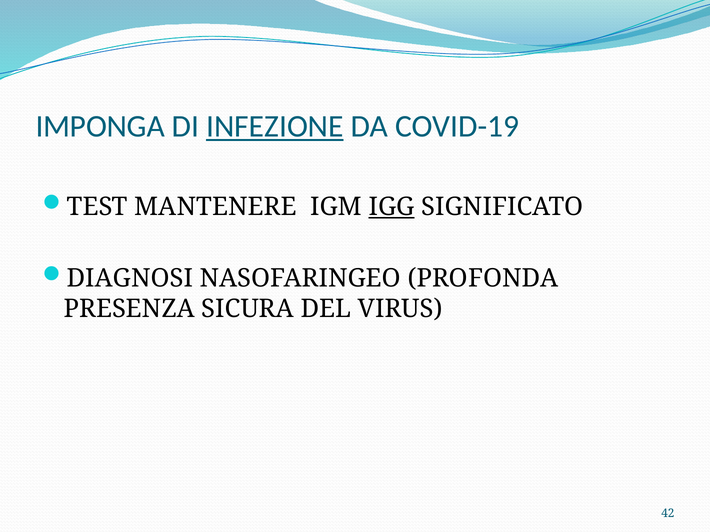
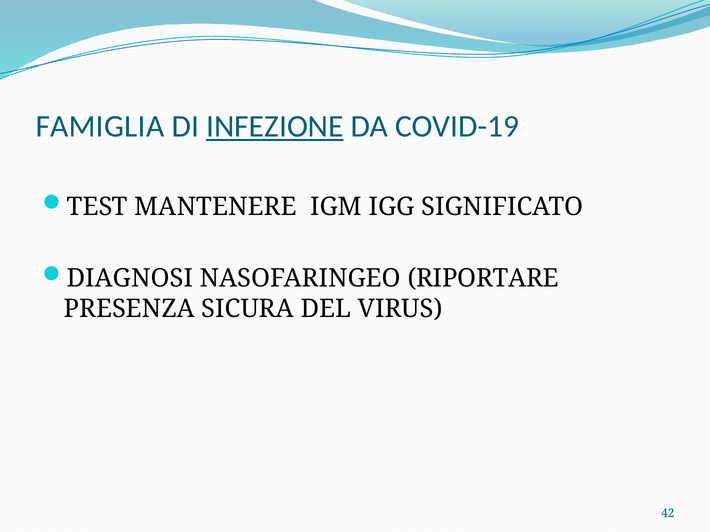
IMPONGA: IMPONGA -> FAMIGLIA
IGG underline: present -> none
PROFONDA: PROFONDA -> RIPORTARE
